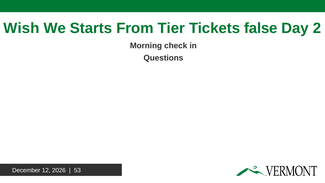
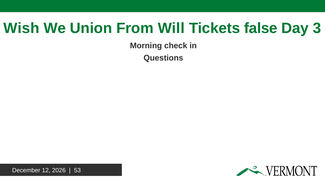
Starts: Starts -> Union
Tier: Tier -> Will
2: 2 -> 3
